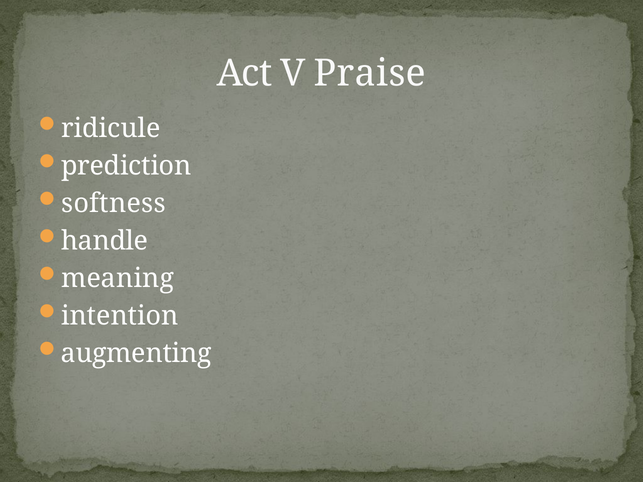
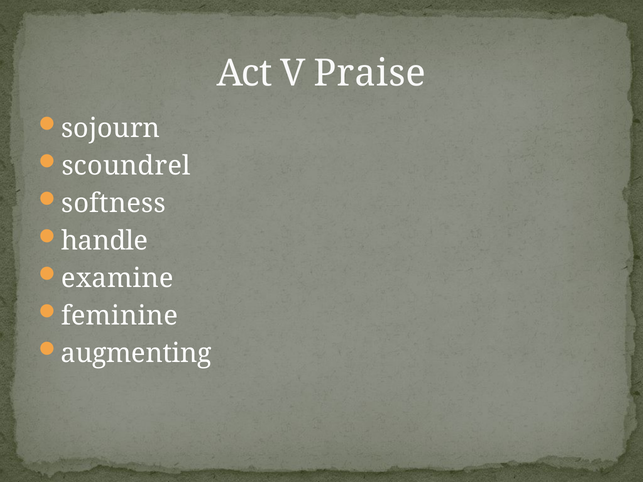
ridicule: ridicule -> sojourn
prediction: prediction -> scoundrel
meaning: meaning -> examine
intention: intention -> feminine
